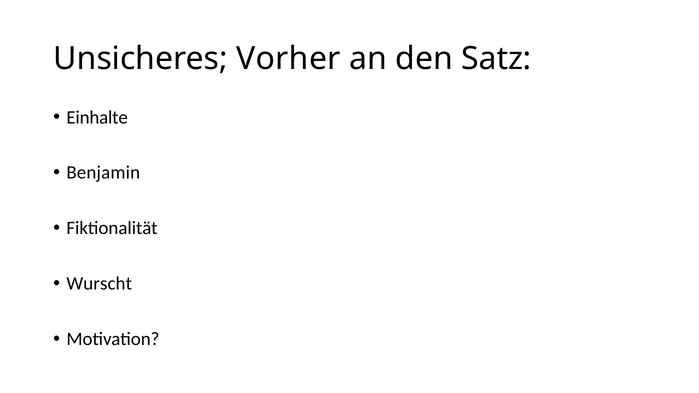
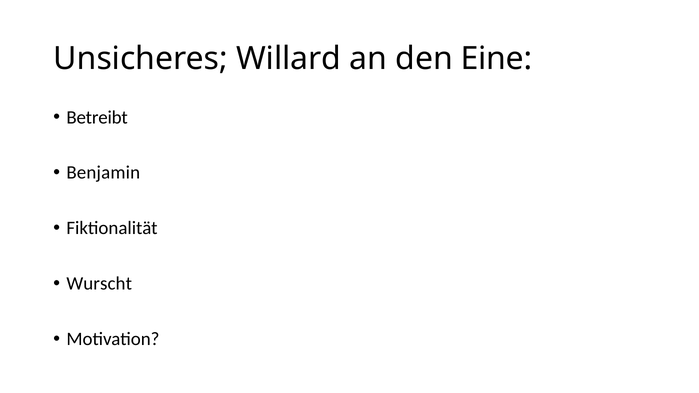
Vorher: Vorher -> Willard
Satz: Satz -> Eine
Einhalte: Einhalte -> Betreibt
